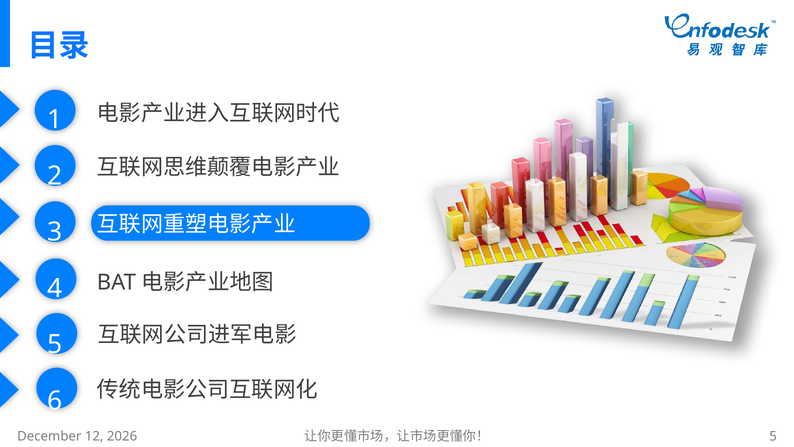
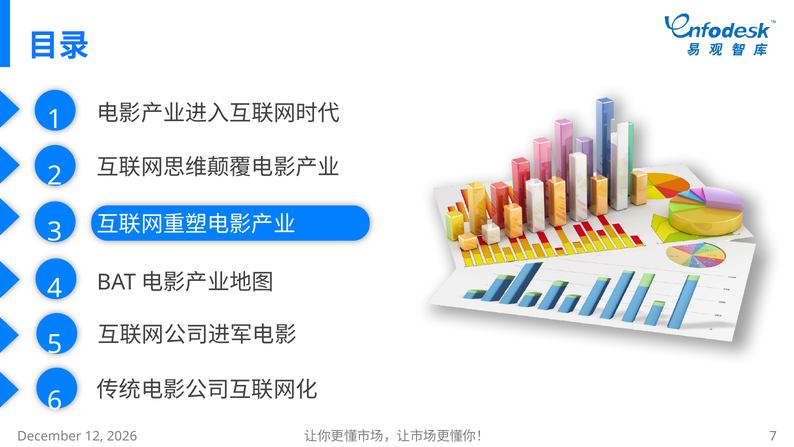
5 at (773, 436): 5 -> 7
